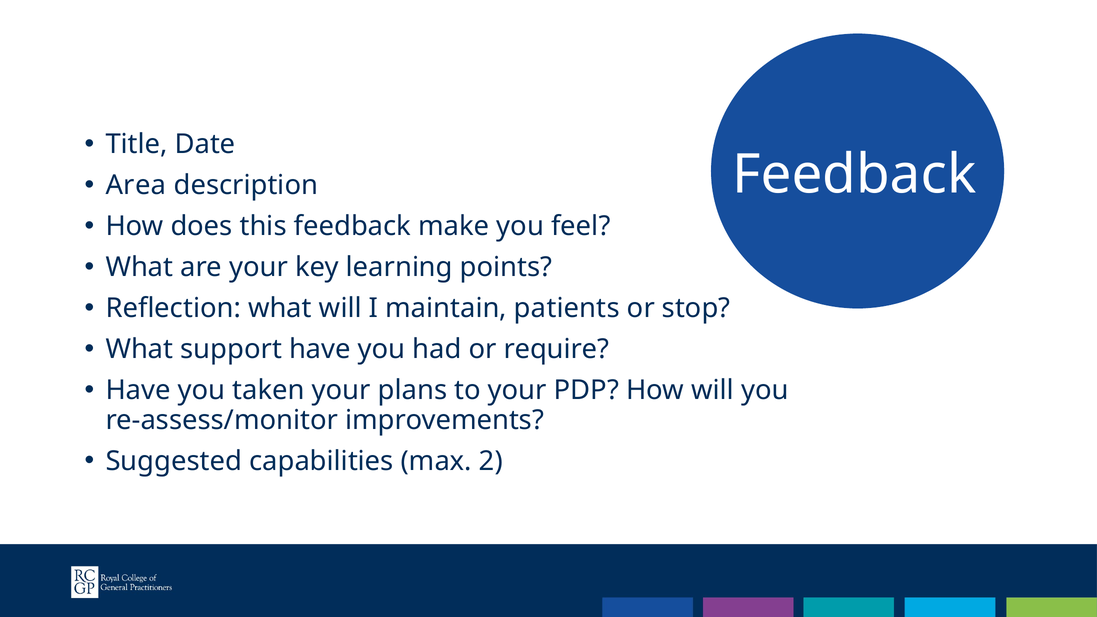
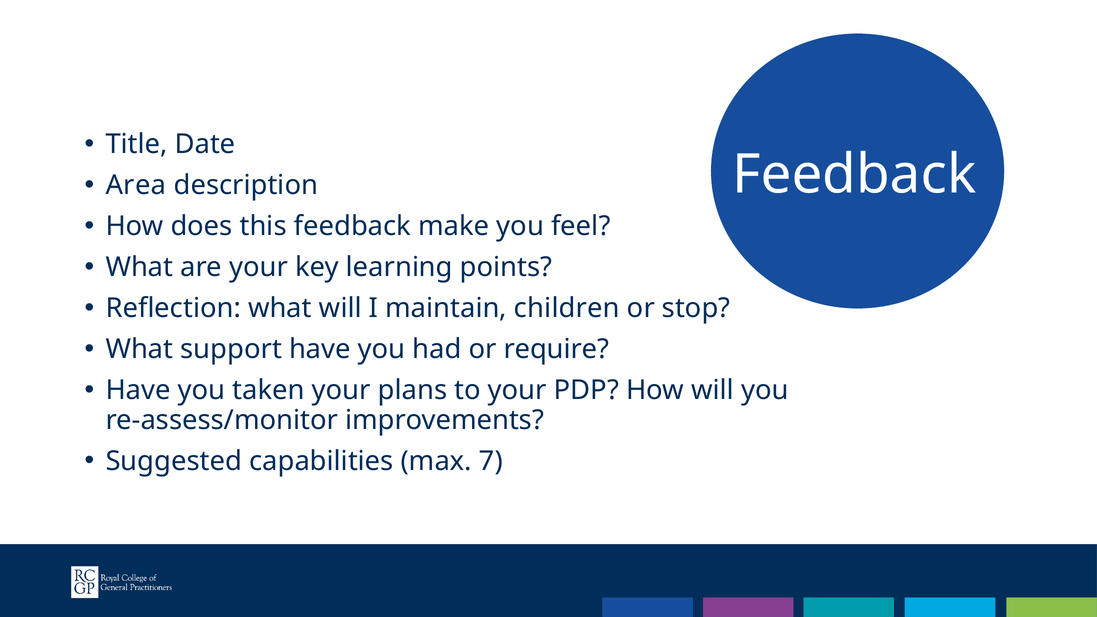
patients: patients -> children
2: 2 -> 7
